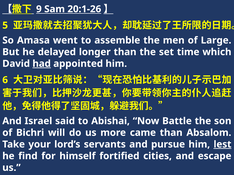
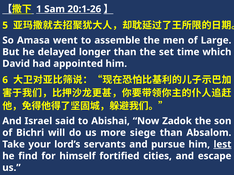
9: 9 -> 1
had underline: present -> none
Battle: Battle -> Zadok
came: came -> siege
